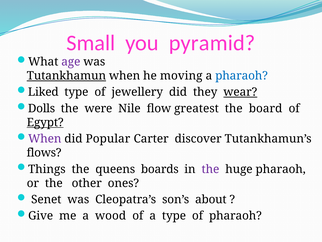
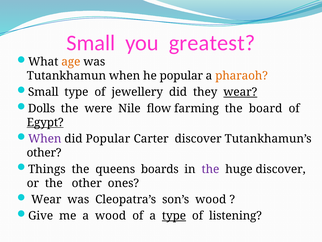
pyramid: pyramid -> greatest
age colour: purple -> orange
Tutankhamun underline: present -> none
he moving: moving -> popular
pharaoh at (242, 76) colour: blue -> orange
Liked at (43, 92): Liked -> Small
greatest: greatest -> farming
flows at (44, 153): flows -> other
huge pharaoh: pharaoh -> discover
Senet at (46, 199): Senet -> Wear
son’s about: about -> wood
type at (174, 215) underline: none -> present
of pharaoh: pharaoh -> listening
